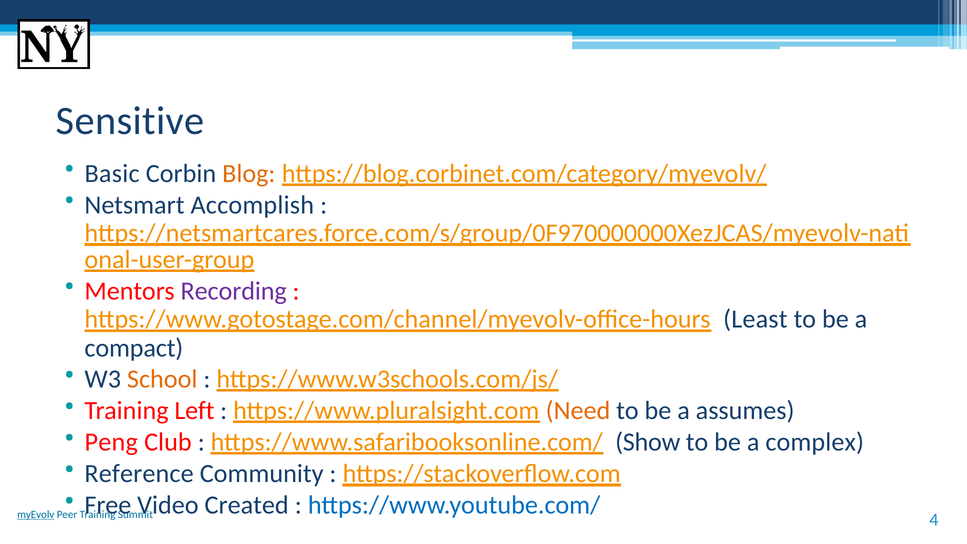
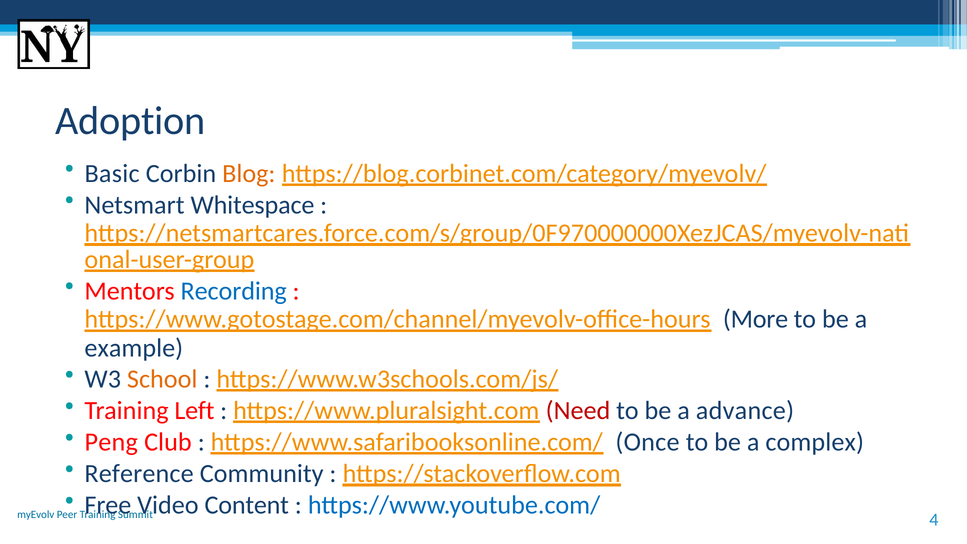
Sensitive: Sensitive -> Adoption
Accomplish: Accomplish -> Whitespace
Recording colour: purple -> blue
Least: Least -> More
compact: compact -> example
Need colour: orange -> red
assumes: assumes -> advance
Show: Show -> Once
Created: Created -> Content
myEvolv underline: present -> none
